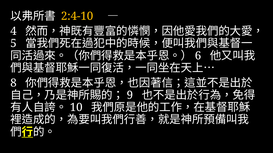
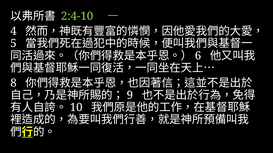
2:4-10 colour: yellow -> light green
